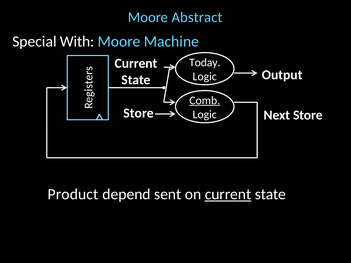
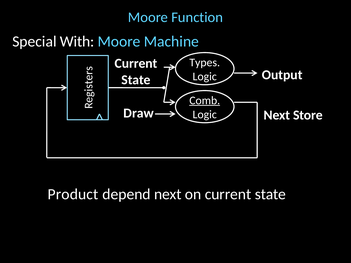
Abstract: Abstract -> Function
Today: Today -> Types
Store at (139, 113): Store -> Draw
depend sent: sent -> next
current at (228, 194) underline: present -> none
